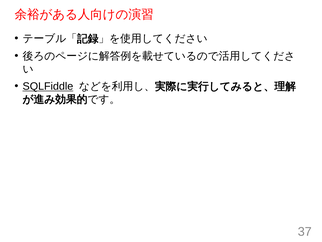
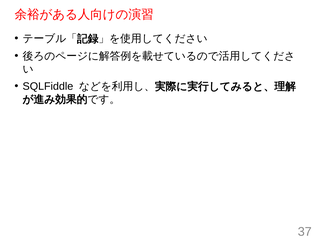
SQLFiddle underline: present -> none
